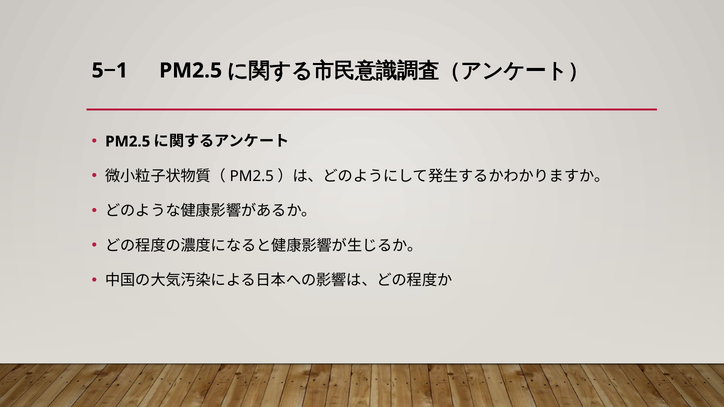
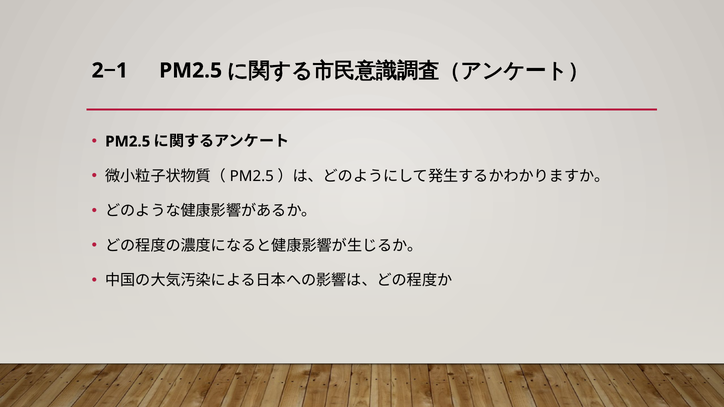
5−1: 5−1 -> 2−1
